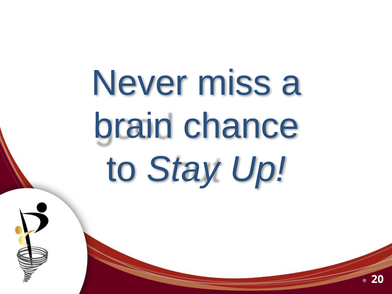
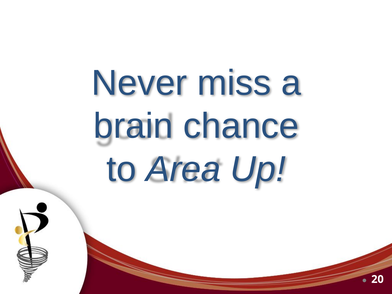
Stay: Stay -> Area
